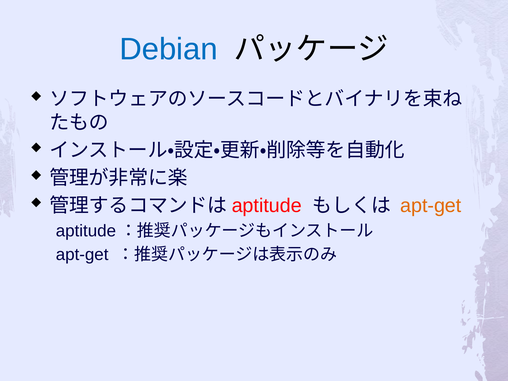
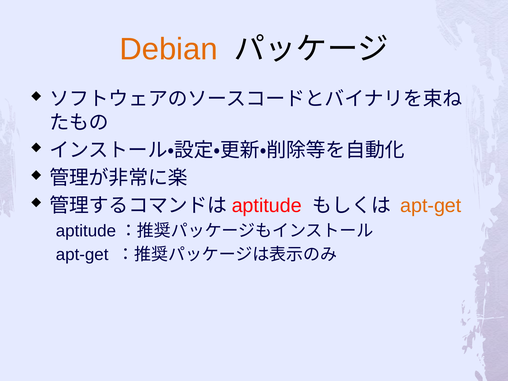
Debian colour: blue -> orange
